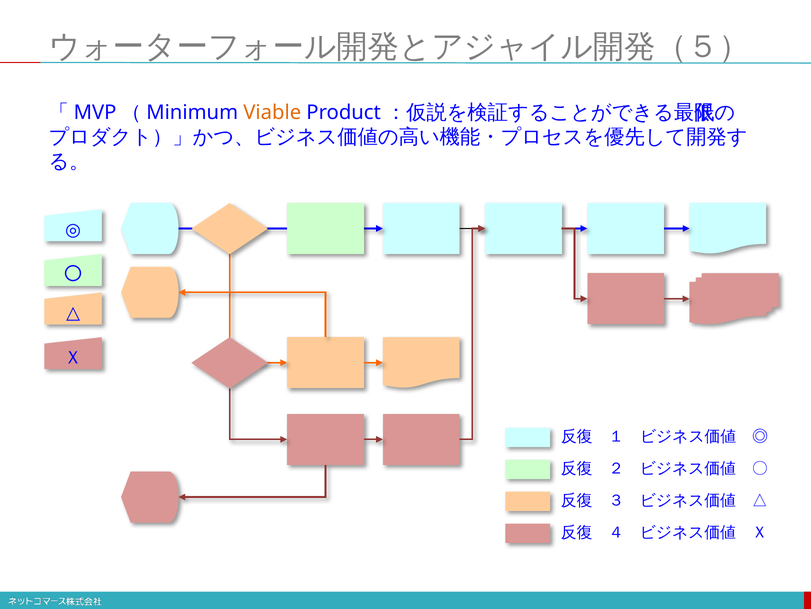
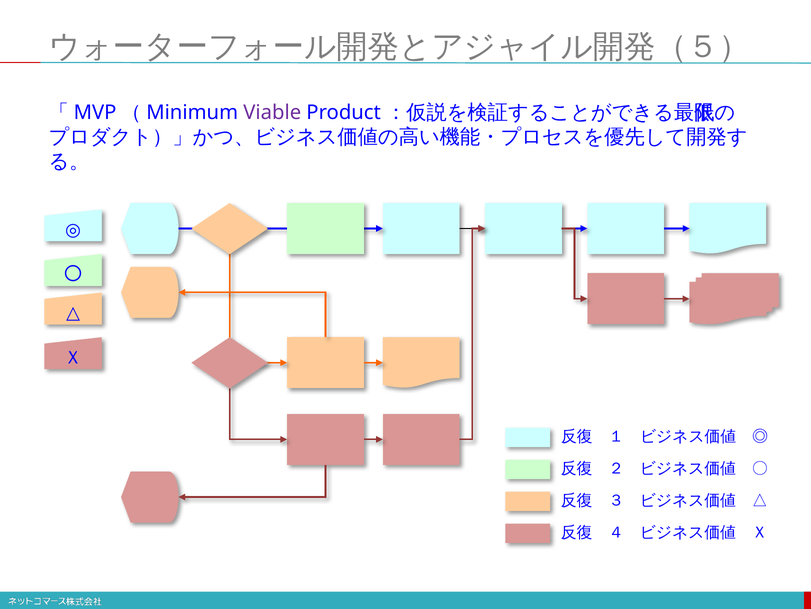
Viable colour: orange -> purple
